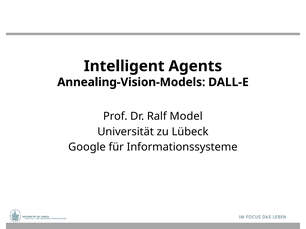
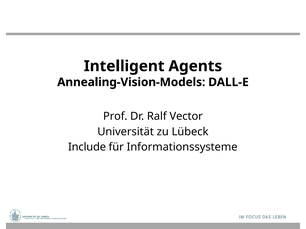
Model: Model -> Vector
Google: Google -> Include
